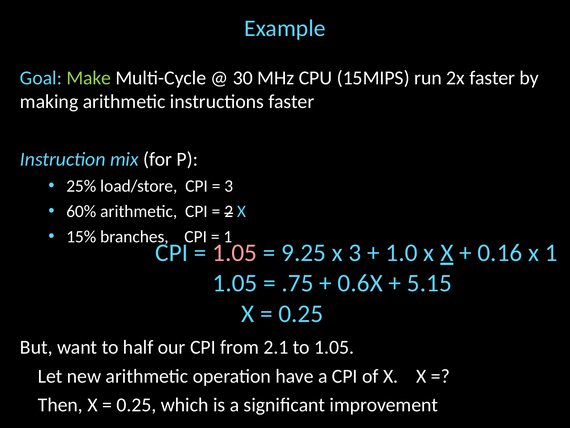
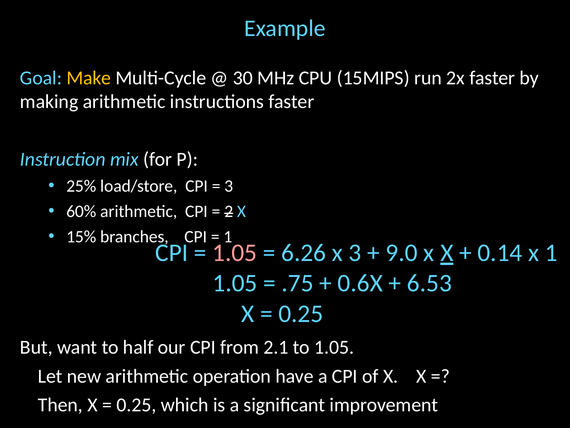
Make colour: light green -> yellow
9.25: 9.25 -> 6.26
1.0: 1.0 -> 9.0
0.16: 0.16 -> 0.14
5.15: 5.15 -> 6.53
